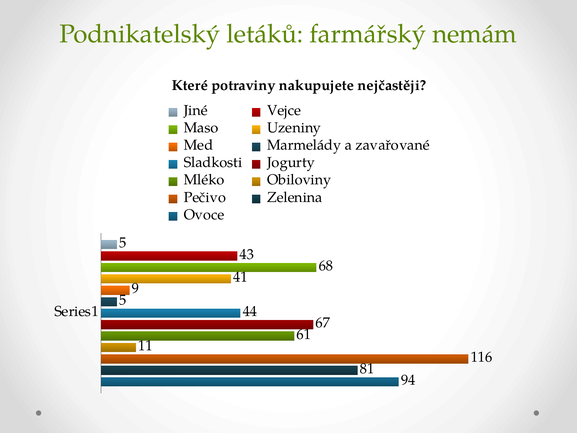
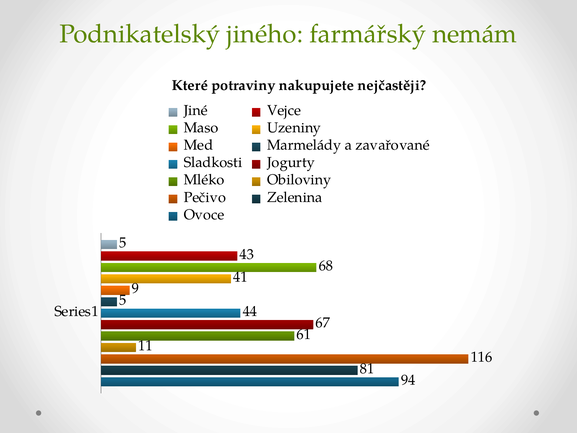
letáků: letáků -> jiného
